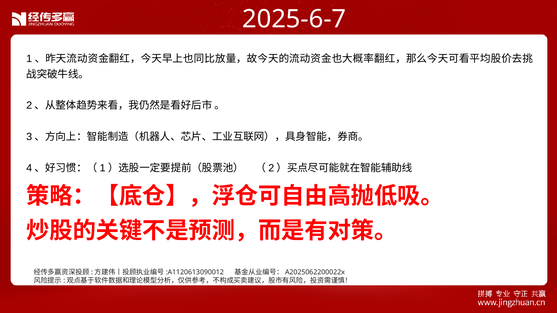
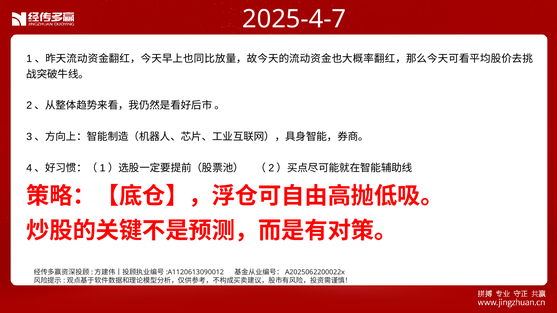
2025-6-7: 2025-6-7 -> 2025-4-7
